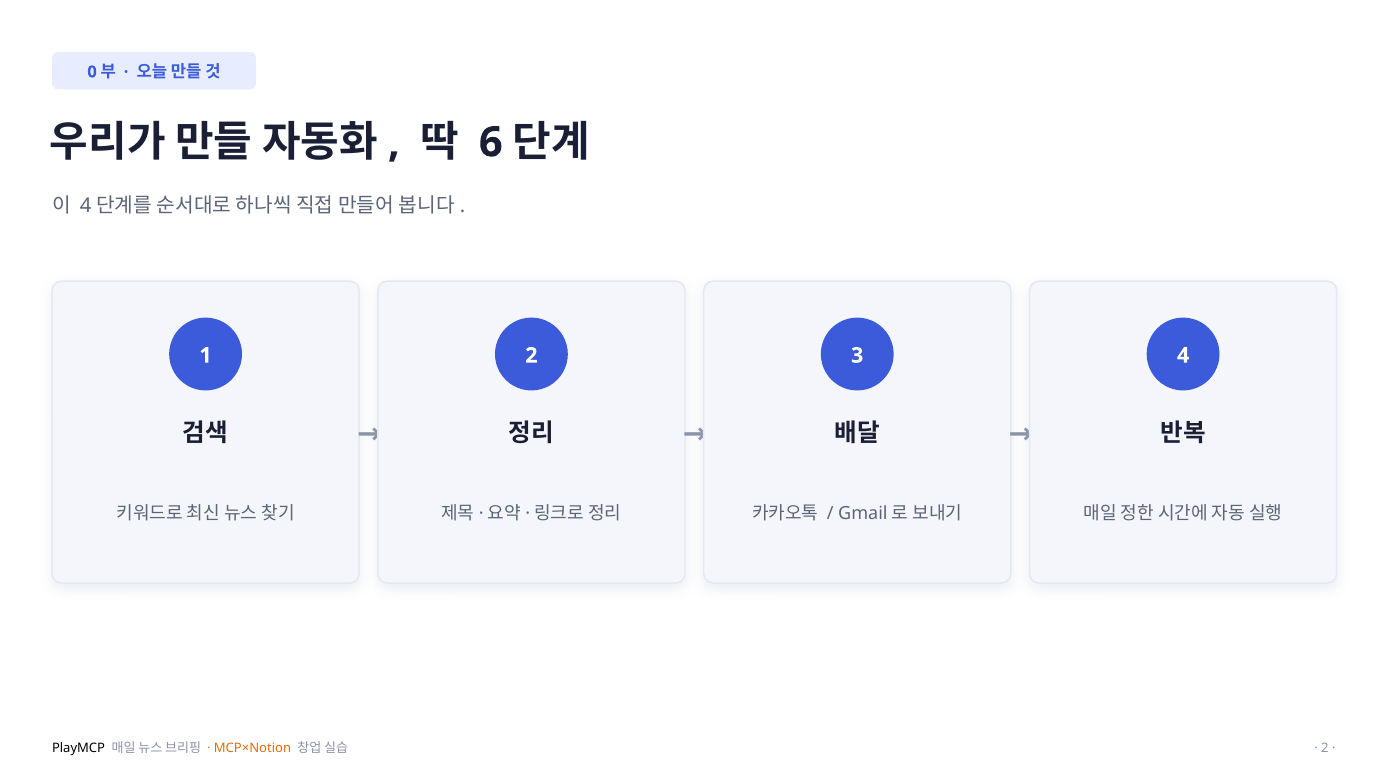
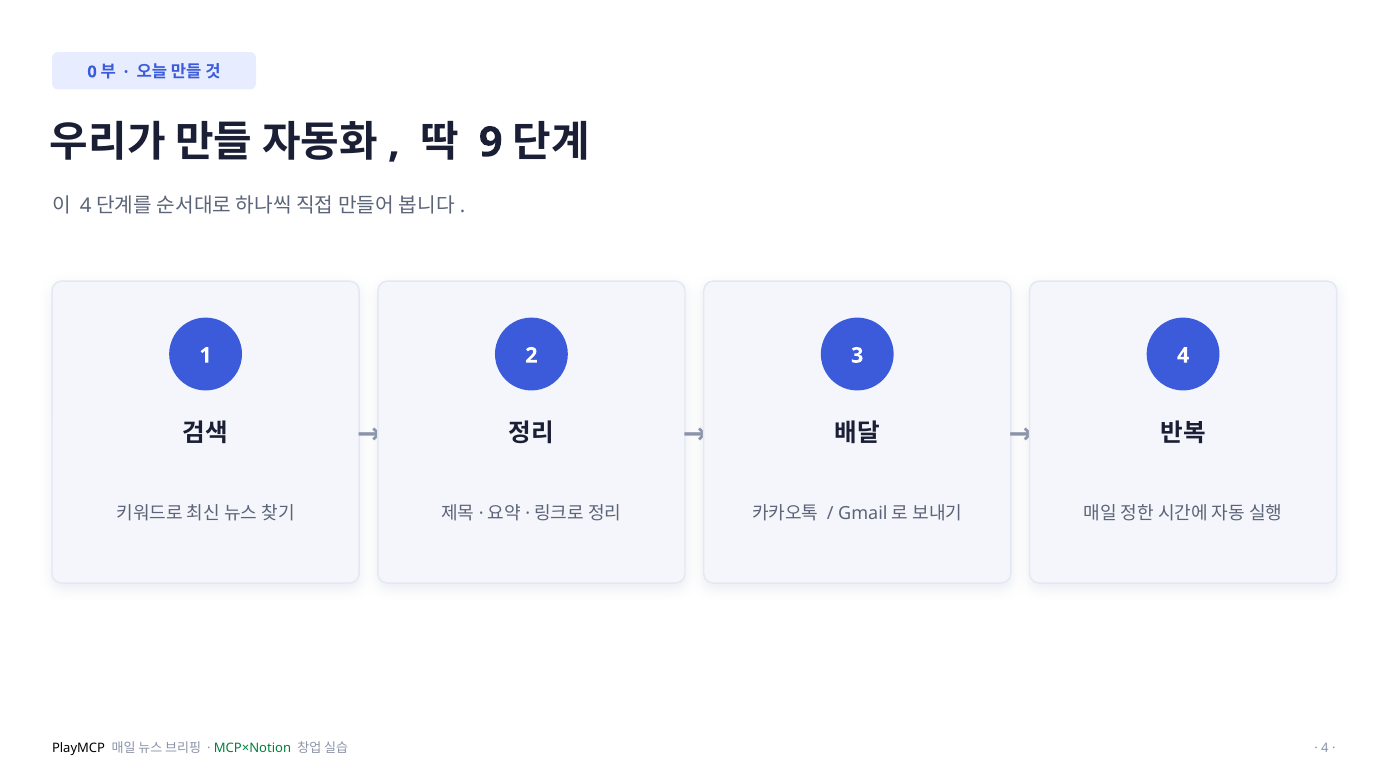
6: 6 -> 9
MCP×Notion colour: orange -> green
2 at (1325, 748): 2 -> 4
